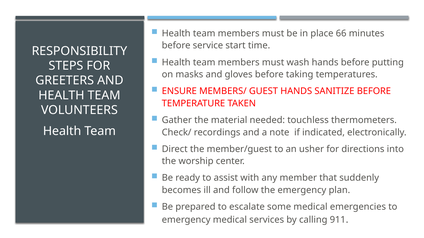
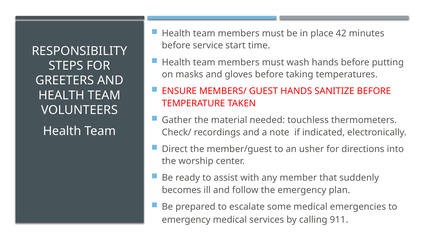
66: 66 -> 42
